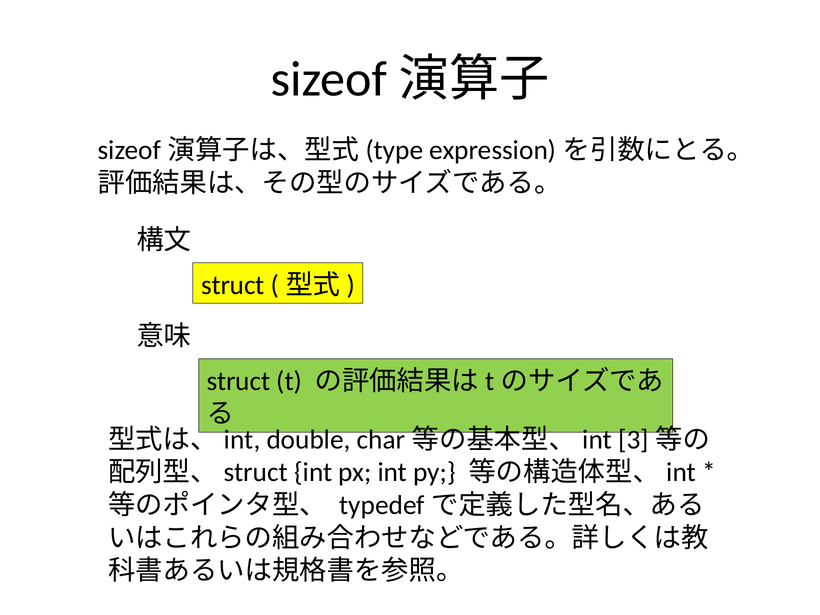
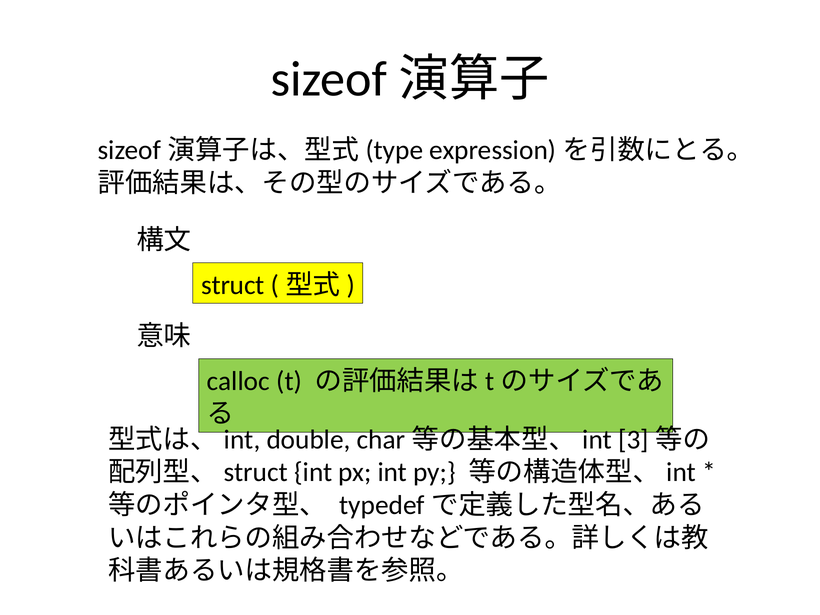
struct at (238, 381): struct -> calloc
